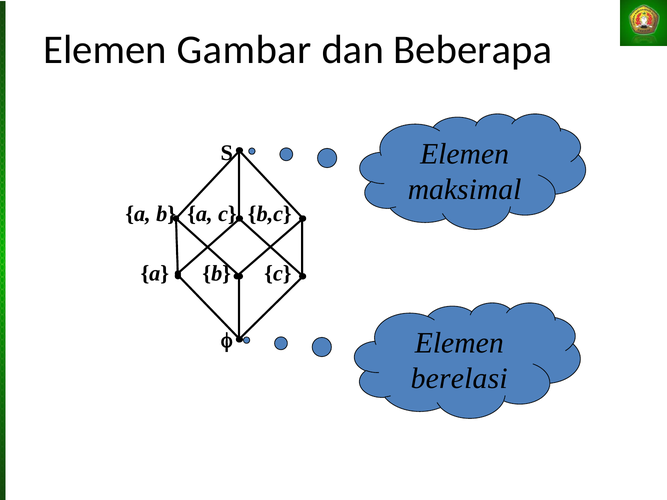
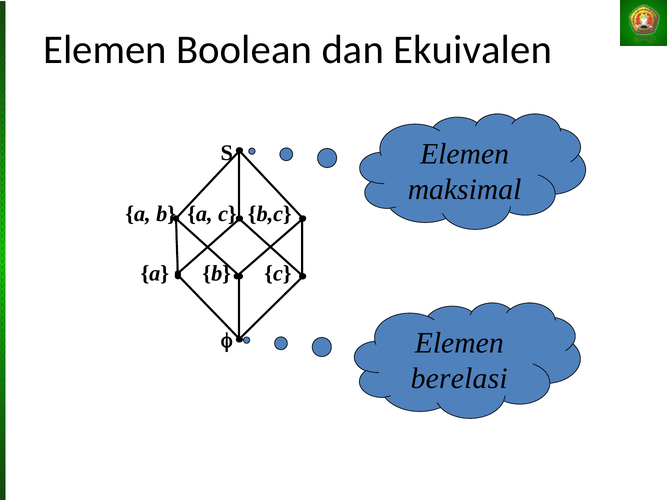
Gambar: Gambar -> Boolean
Beberapa: Beberapa -> Ekuivalen
